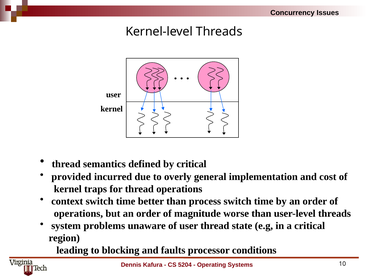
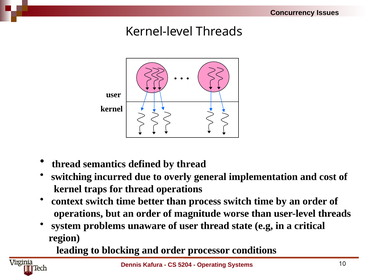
by critical: critical -> thread
provided: provided -> switching
and faults: faults -> order
